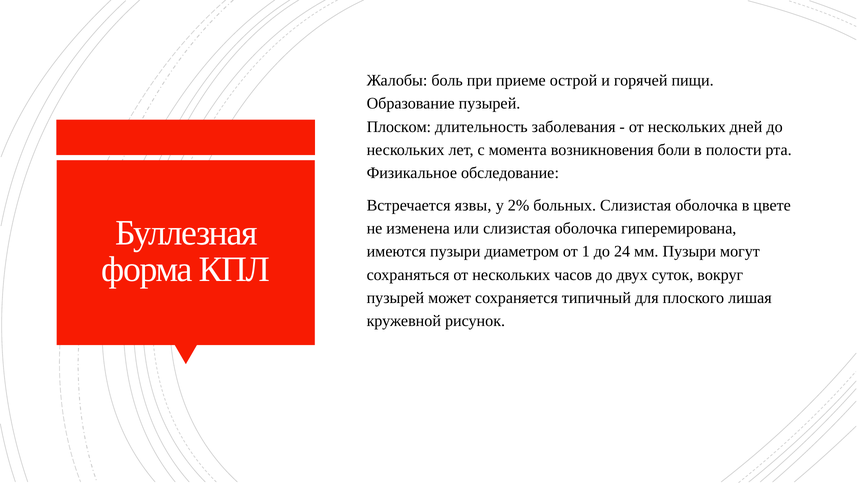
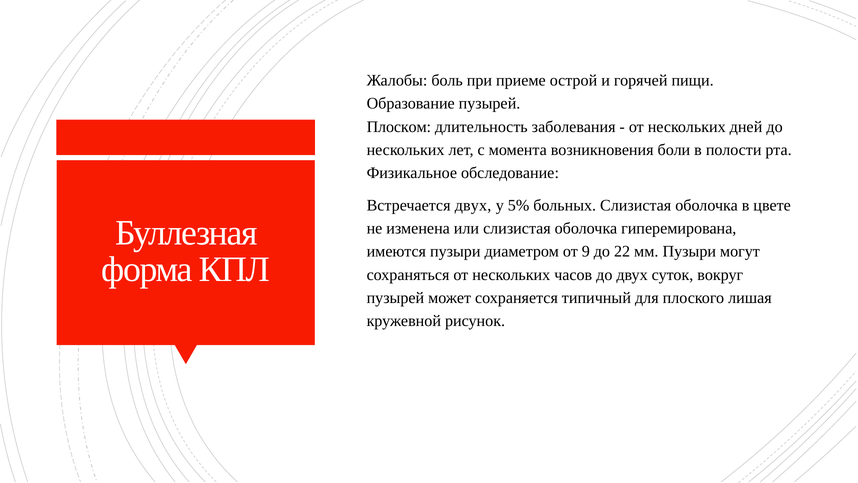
Встречается язвы: язвы -> двух
2%: 2% -> 5%
1: 1 -> 9
24: 24 -> 22
